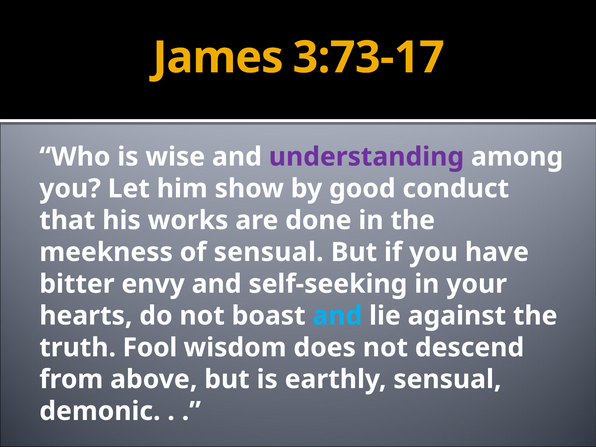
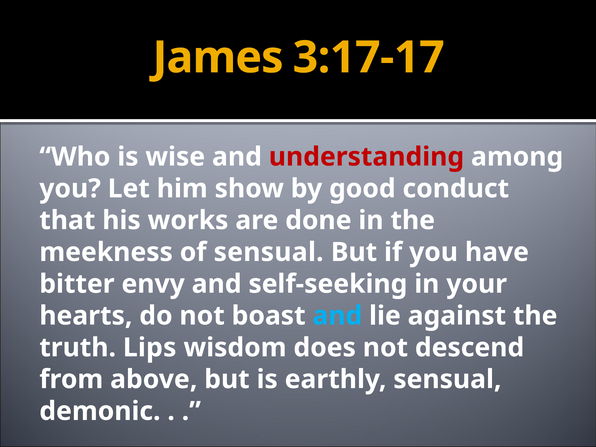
3:73-17: 3:73-17 -> 3:17-17
understanding colour: purple -> red
Fool: Fool -> Lips
